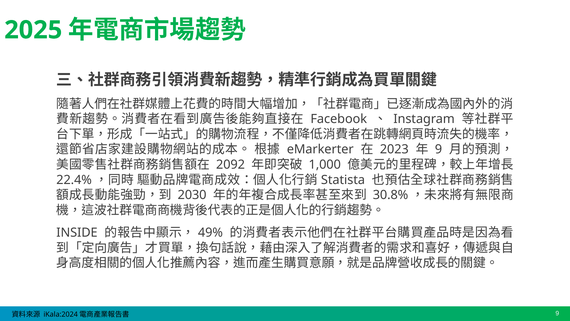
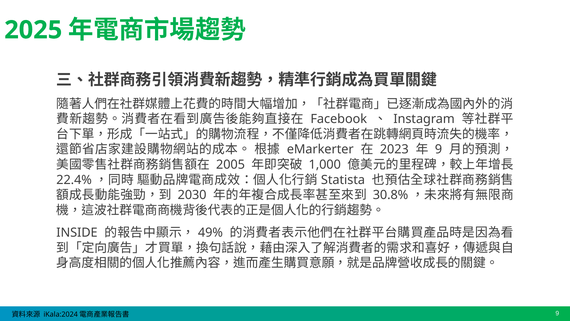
2092: 2092 -> 2005
